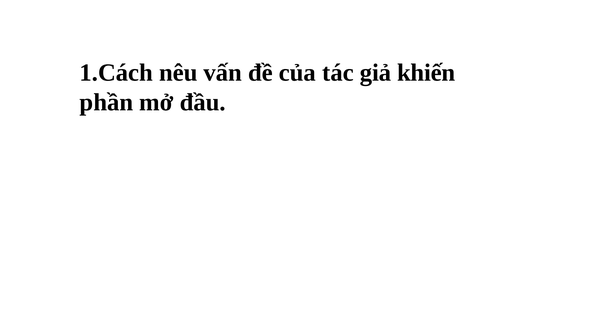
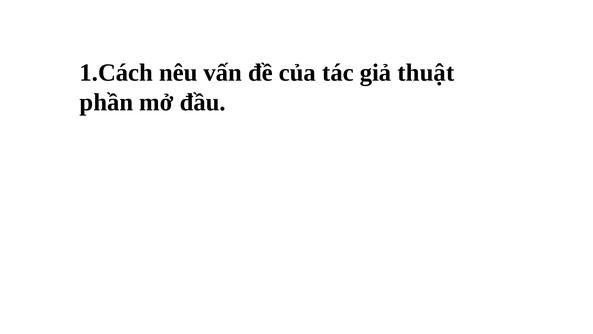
khiến: khiến -> thuật
